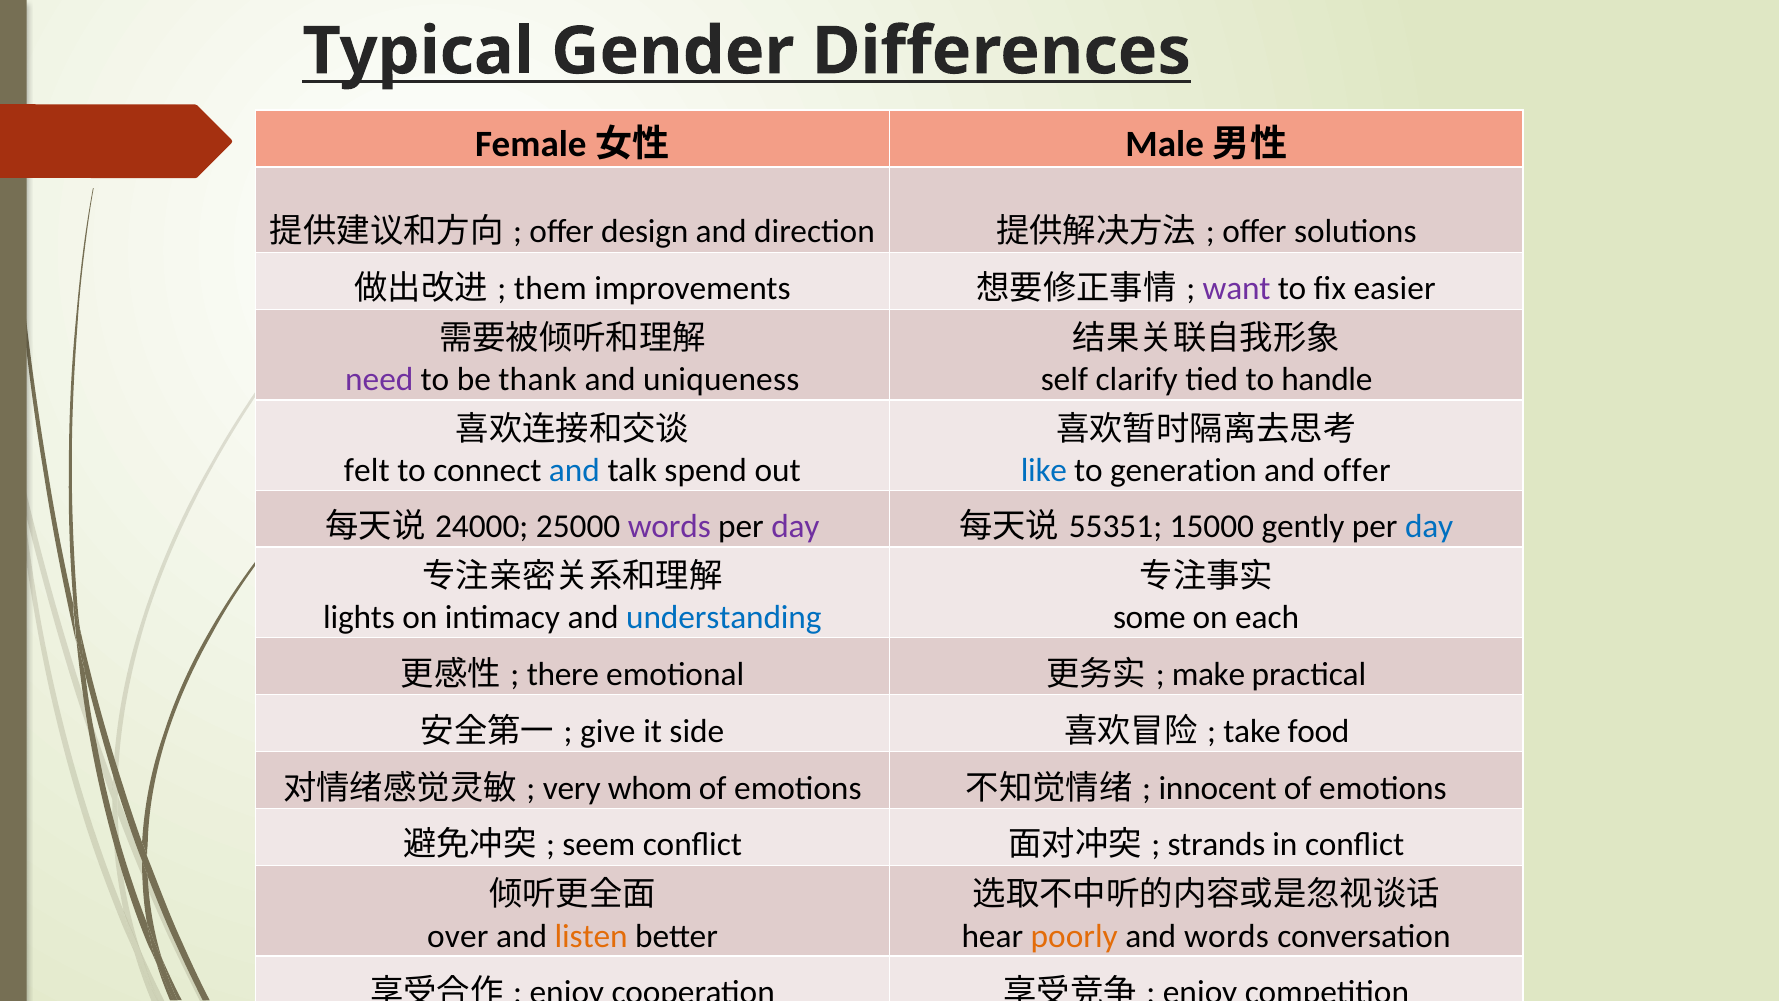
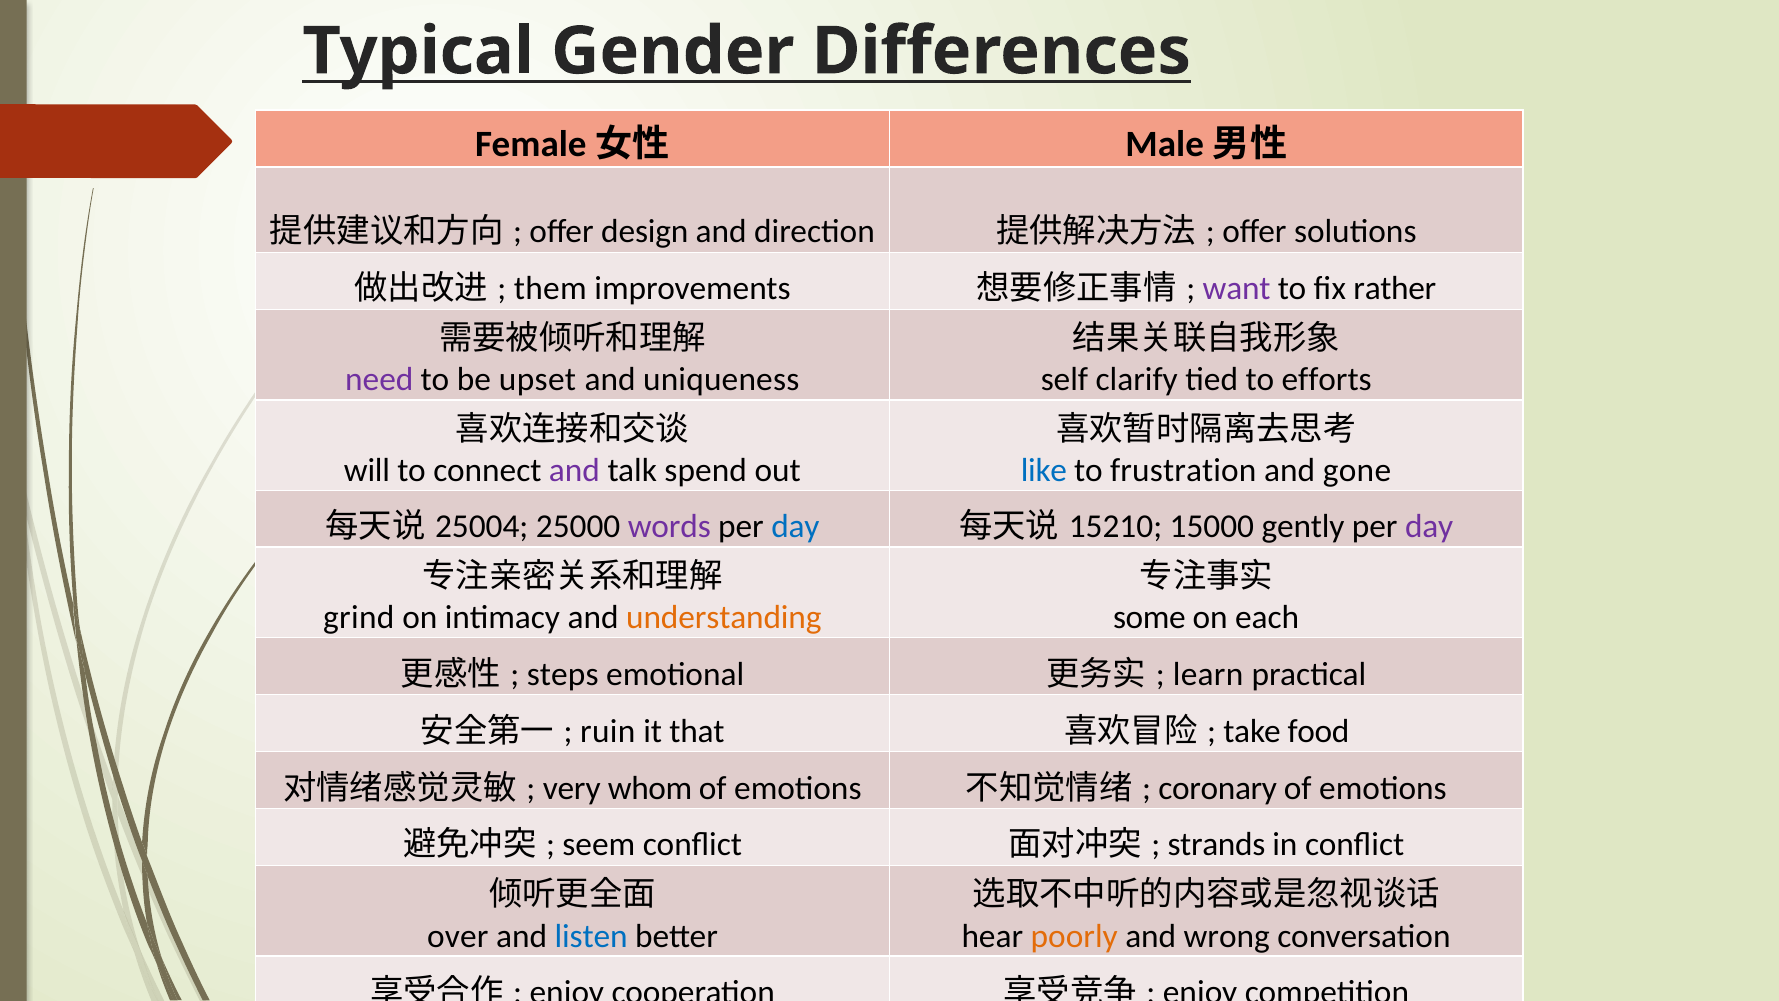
easier: easier -> rather
thank: thank -> upset
handle: handle -> efforts
felt: felt -> will
and at (574, 470) colour: blue -> purple
generation: generation -> frustration
and offer: offer -> gone
24000: 24000 -> 25004
day at (795, 527) colour: purple -> blue
55351: 55351 -> 15210
day at (1429, 527) colour: blue -> purple
lights: lights -> grind
understanding colour: blue -> orange
there: there -> steps
make: make -> learn
give: give -> ruin
side: side -> that
innocent: innocent -> coronary
listen colour: orange -> blue
and words: words -> wrong
